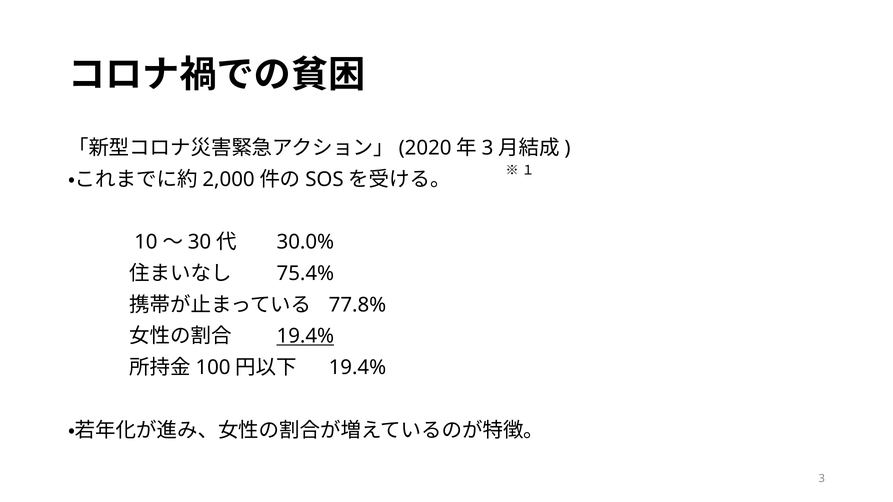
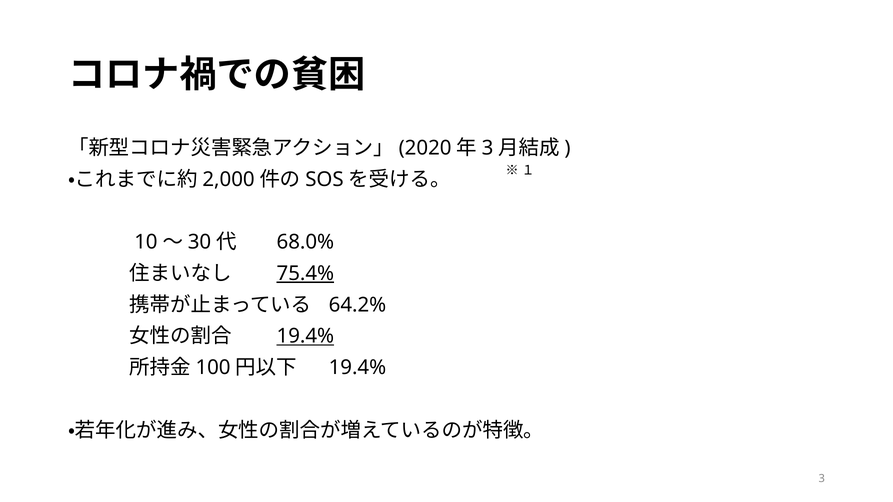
30.0%: 30.0% -> 68.0%
75.4% underline: none -> present
77.8%: 77.8% -> 64.2%
